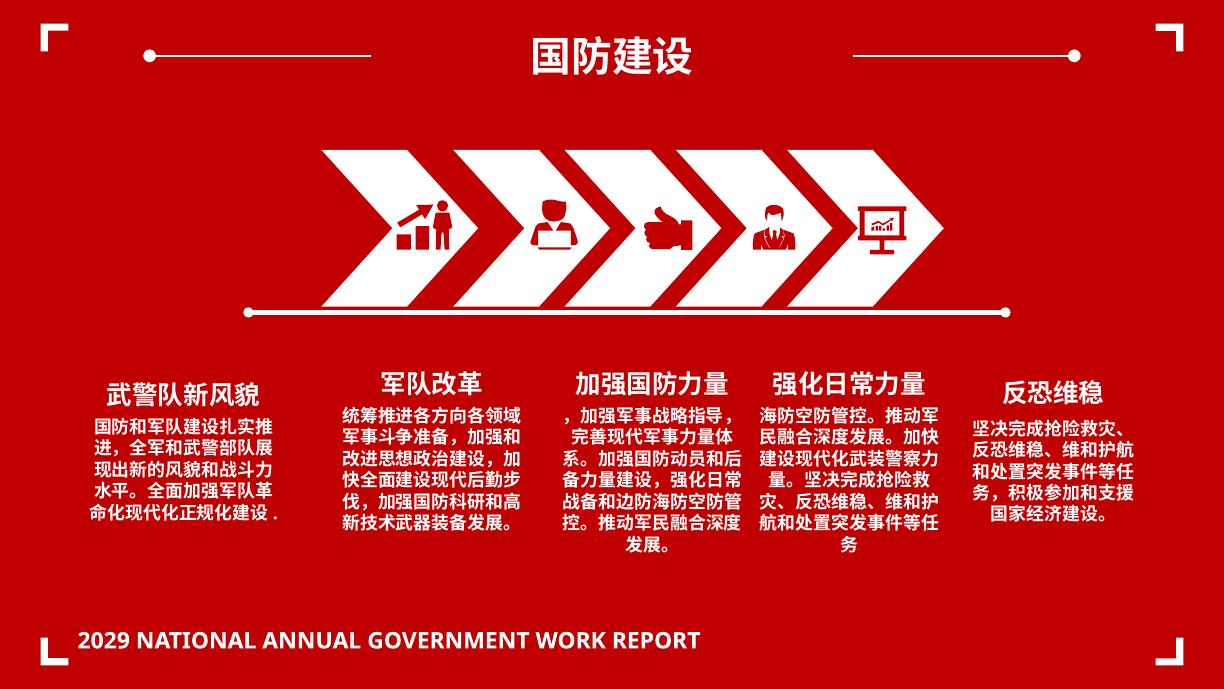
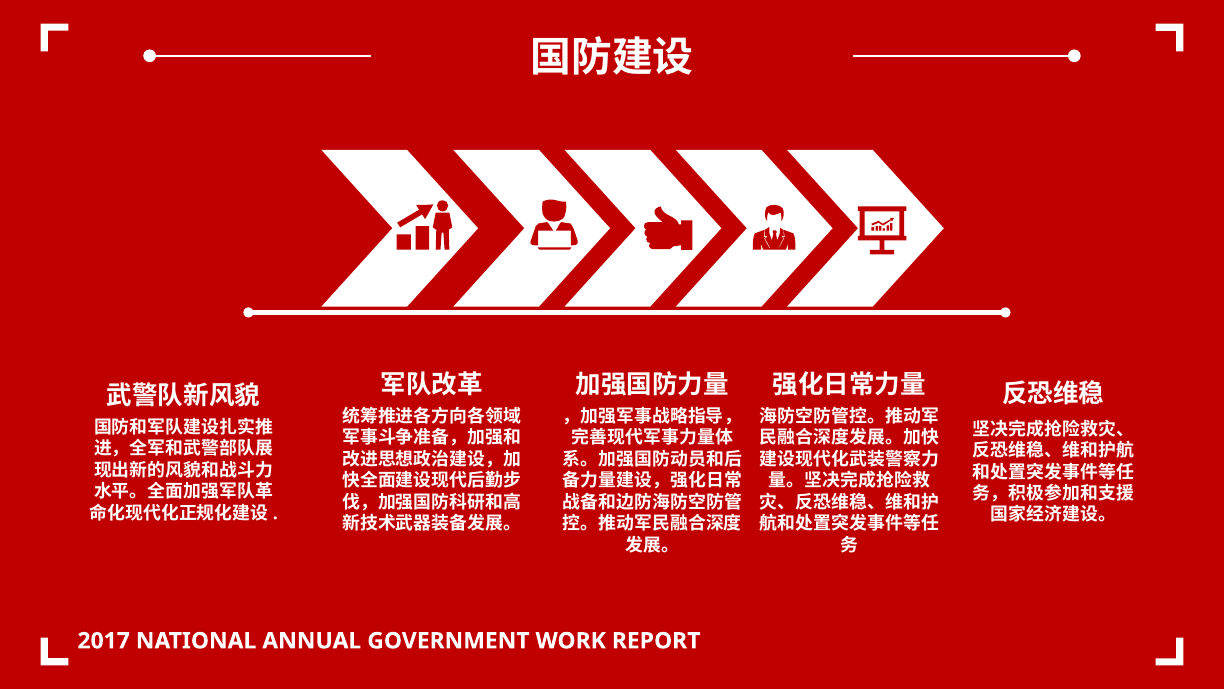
2029: 2029 -> 2017
